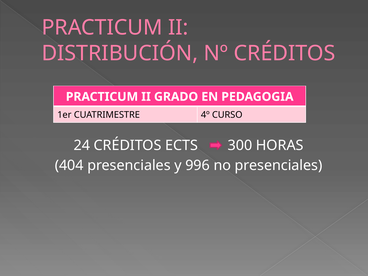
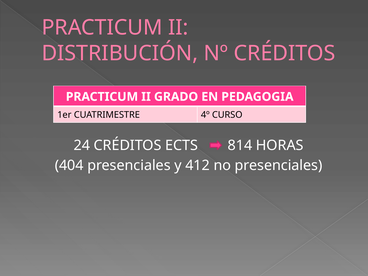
300: 300 -> 814
996: 996 -> 412
